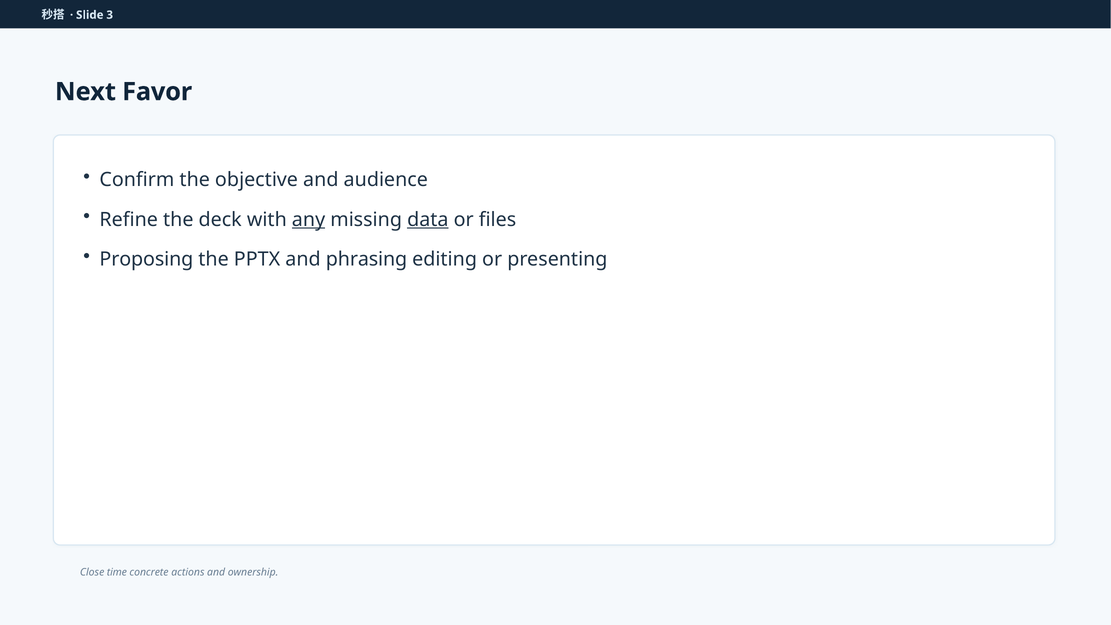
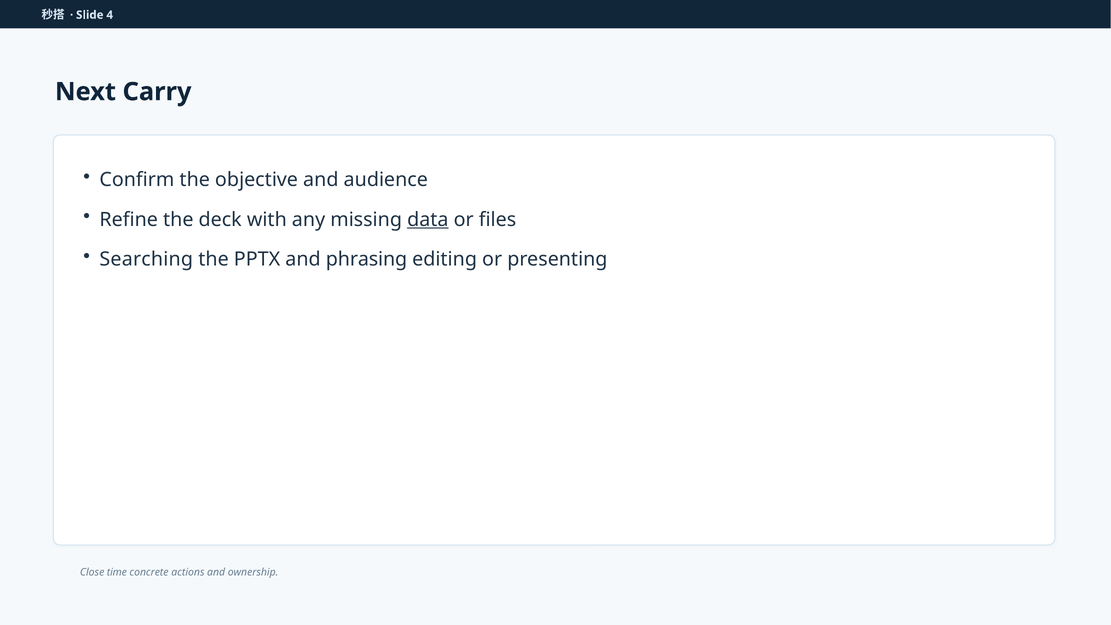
3: 3 -> 4
Favor: Favor -> Carry
any underline: present -> none
Proposing: Proposing -> Searching
